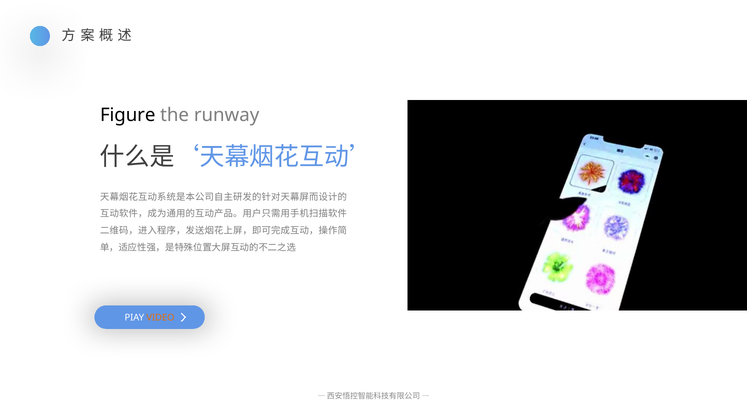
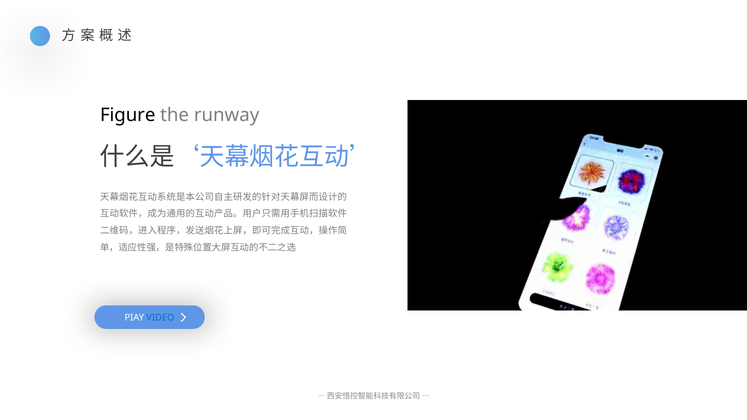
VIDEO colour: orange -> blue
